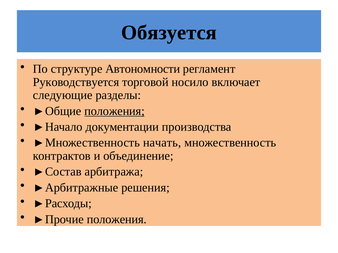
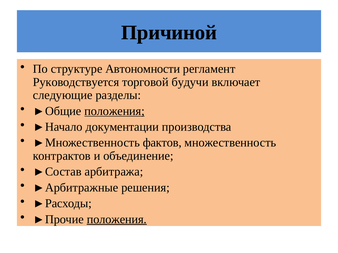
Обязуется: Обязуется -> Причиной
носило: носило -> будучи
начать: начать -> фактов
положения at (117, 220) underline: none -> present
